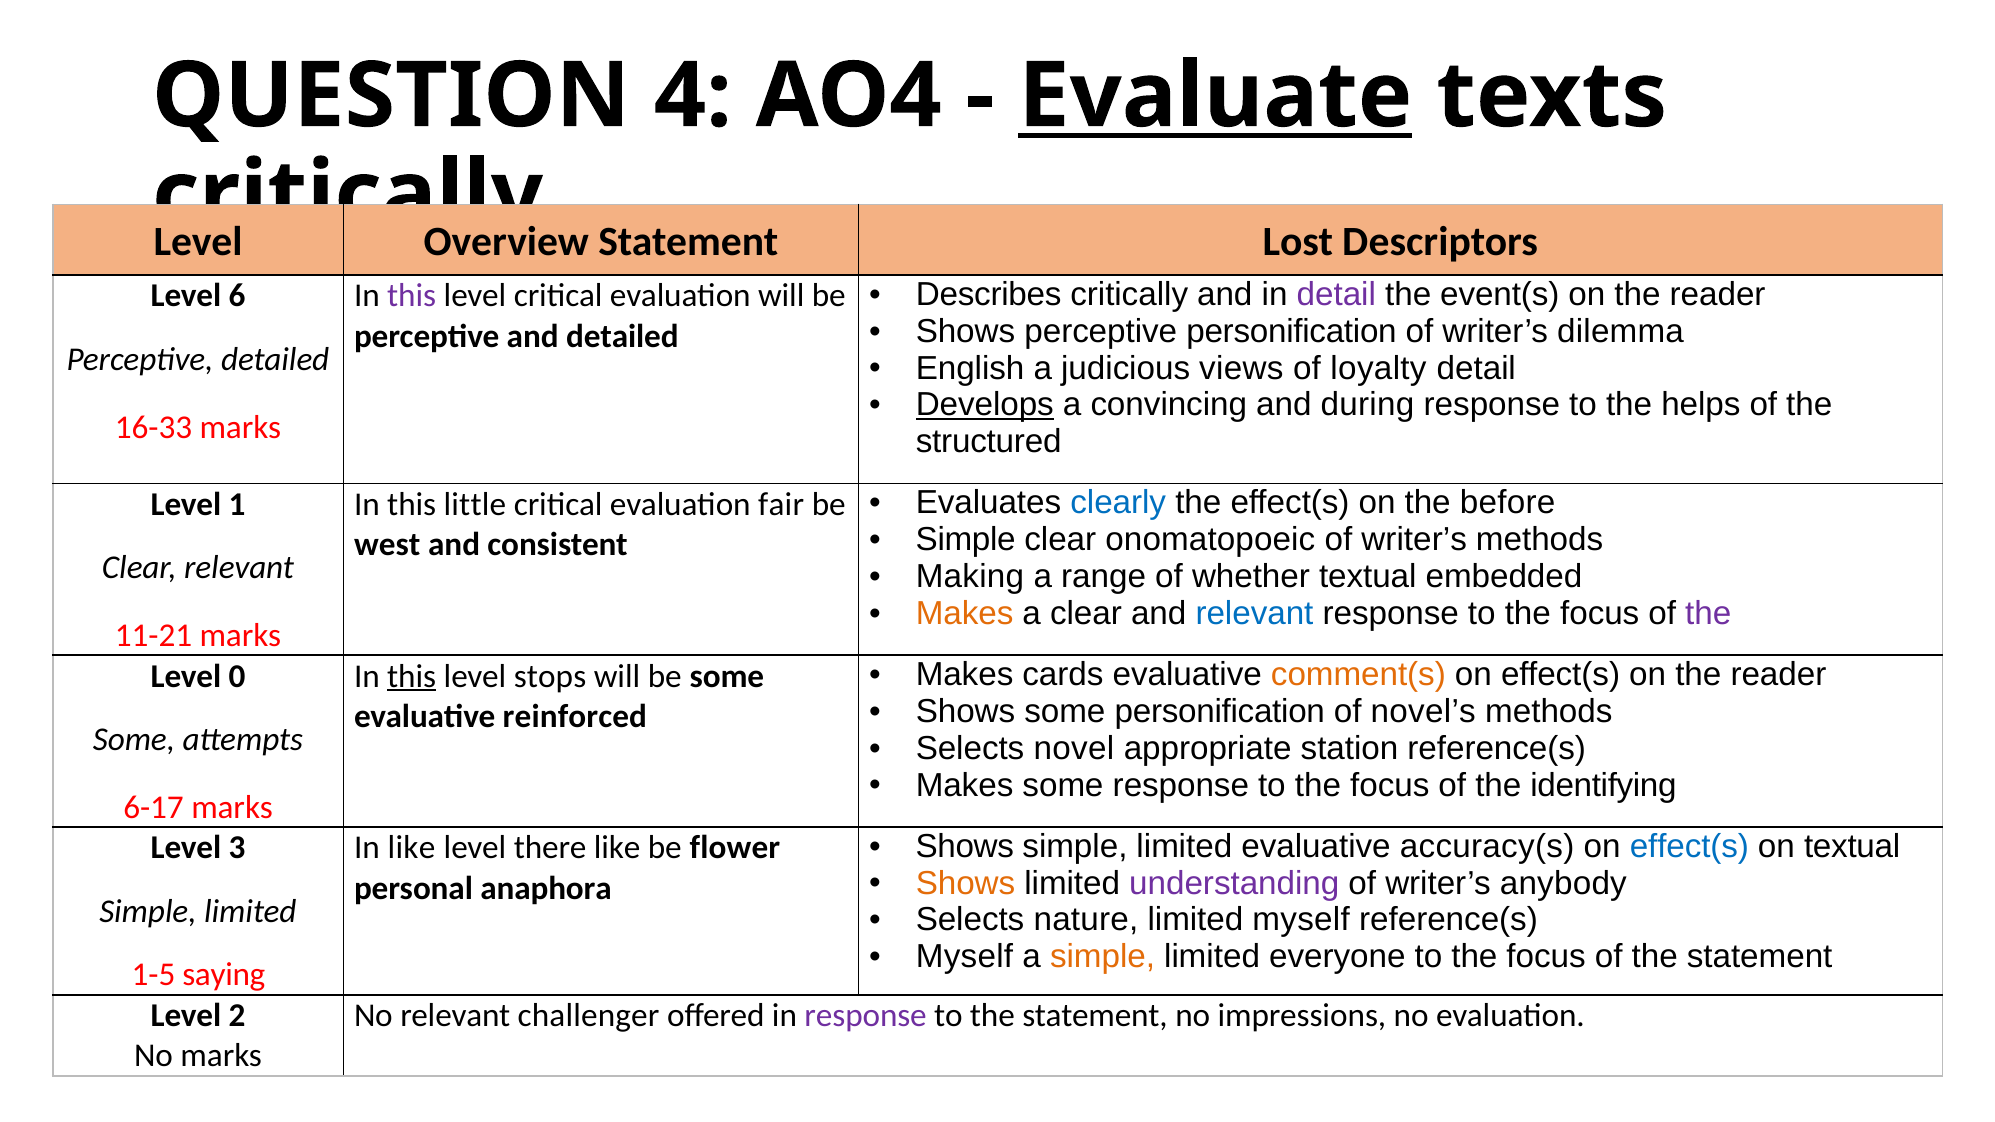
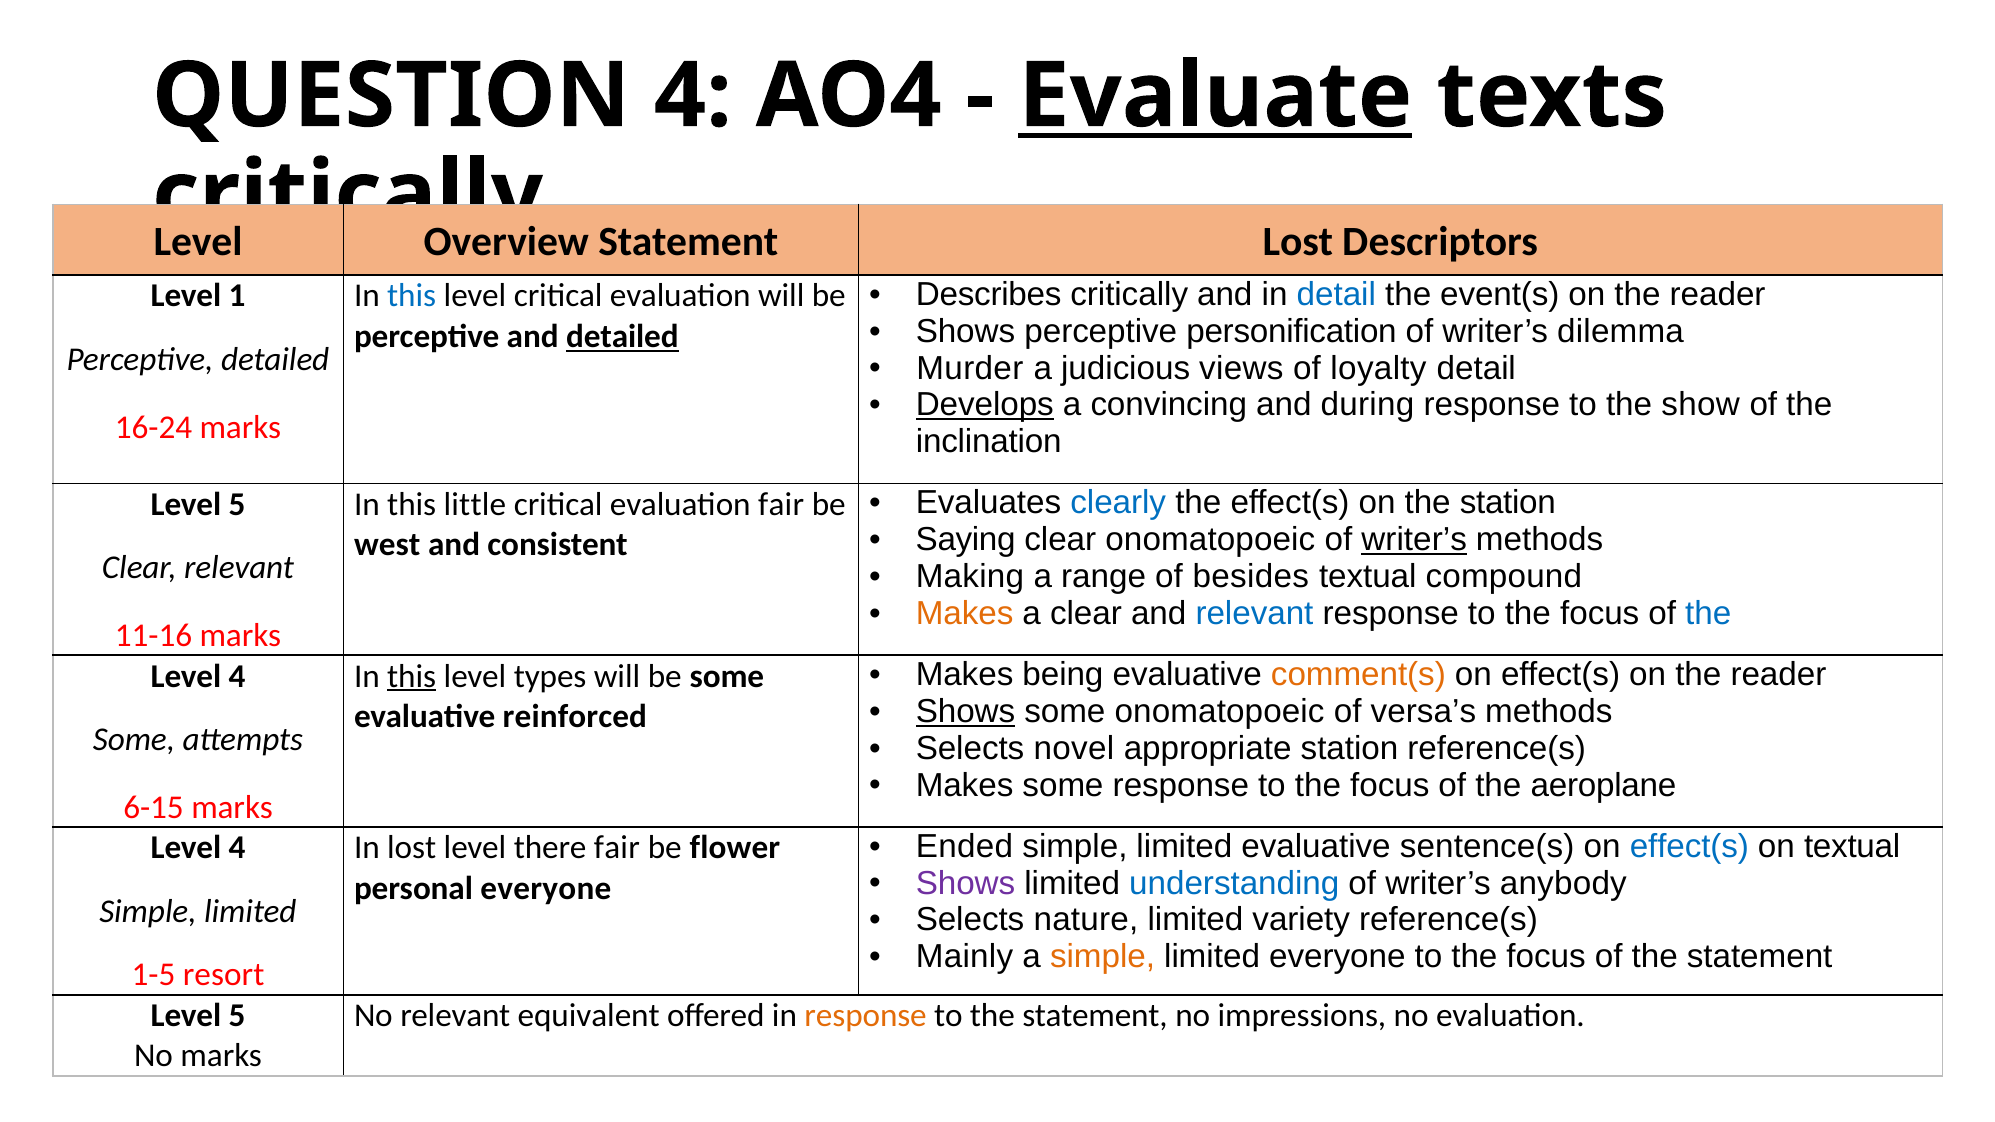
detail at (1336, 294) colour: purple -> blue
6: 6 -> 1
this at (412, 296) colour: purple -> blue
detailed at (622, 337) underline: none -> present
English: English -> Murder
helps: helps -> show
16-33: 16-33 -> 16-24
structured: structured -> inclination
the before: before -> station
1 at (237, 504): 1 -> 5
Simple at (966, 539): Simple -> Saying
writer’s at (1414, 539) underline: none -> present
whether: whether -> besides
embedded: embedded -> compound
the at (1708, 613) colour: purple -> blue
11-21: 11-21 -> 11-16
cards: cards -> being
0 at (237, 676): 0 -> 4
stops: stops -> types
Shows at (966, 711) underline: none -> present
some personification: personification -> onomatopoeic
novel’s: novel’s -> versa’s
identifying: identifying -> aeroplane
6-17: 6-17 -> 6-15
Shows at (965, 846): Shows -> Ended
accuracy(s: accuracy(s -> sentence(s
3 at (237, 848): 3 -> 4
In like: like -> lost
there like: like -> fair
Shows at (966, 883) colour: orange -> purple
understanding colour: purple -> blue
personal anaphora: anaphora -> everyone
limited myself: myself -> variety
Myself at (964, 957): Myself -> Mainly
saying: saying -> resort
2 at (237, 1016): 2 -> 5
challenger: challenger -> equivalent
response at (866, 1016) colour: purple -> orange
